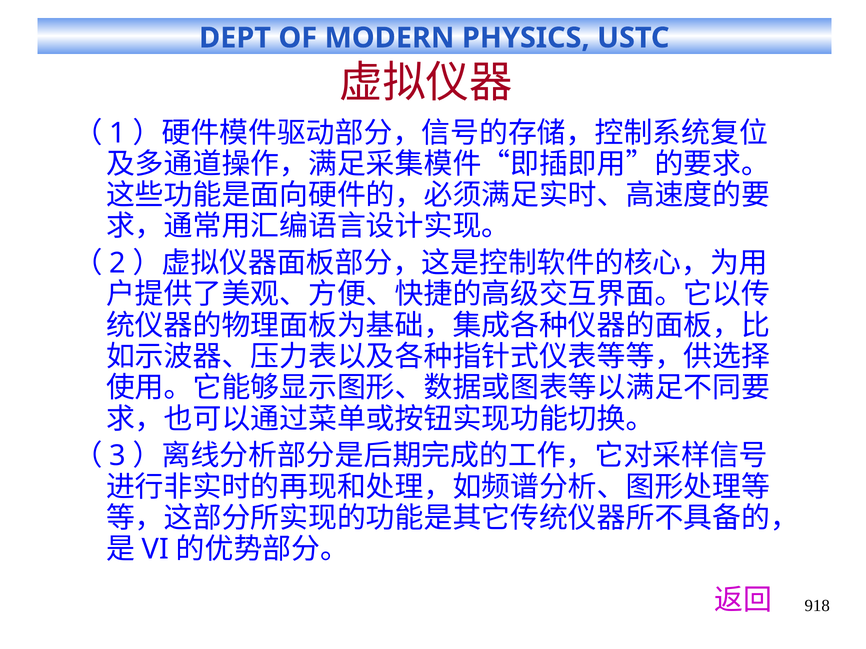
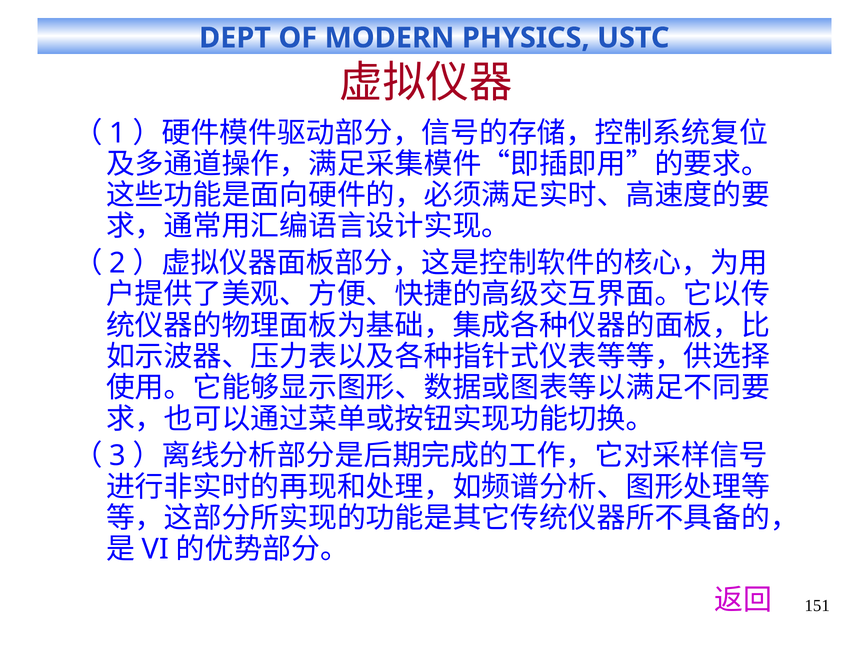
918: 918 -> 151
